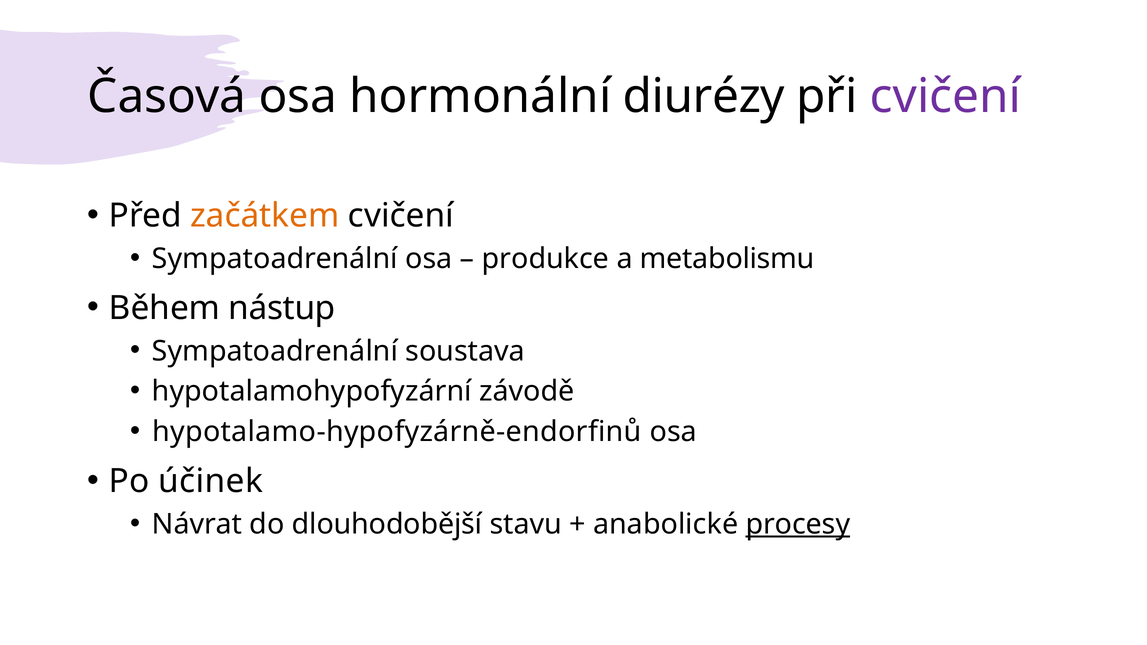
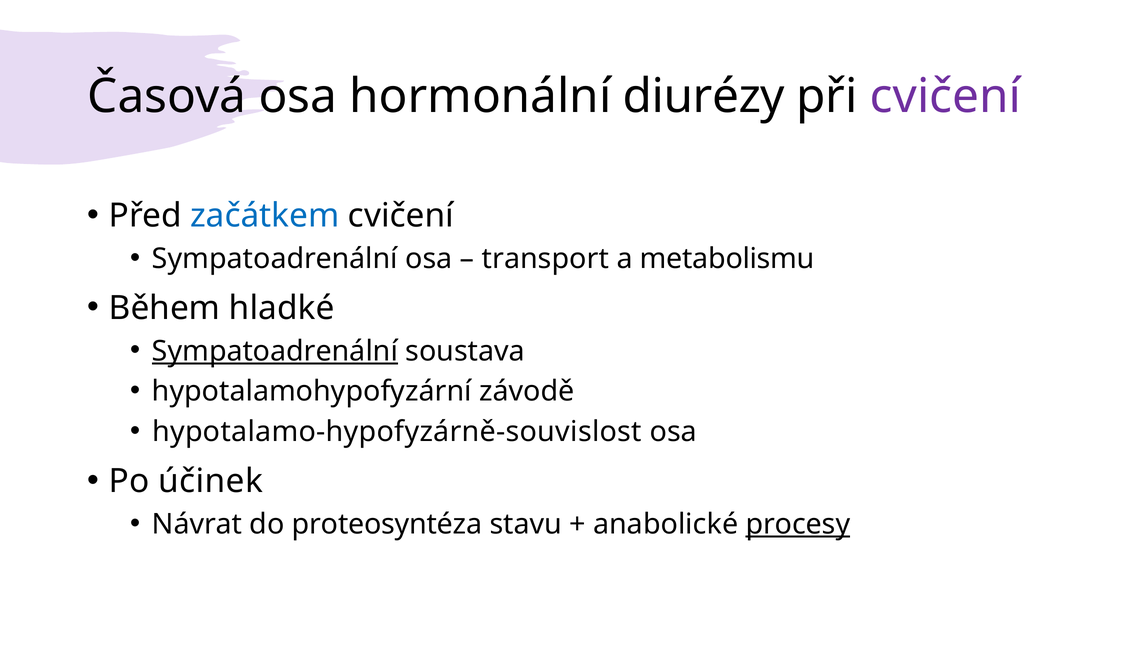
začátkem colour: orange -> blue
produkce: produkce -> transport
nástup: nástup -> hladké
Sympatoadrenální at (275, 351) underline: none -> present
hypotalamo-hypofyzárně-endorfinů: hypotalamo-hypofyzárně-endorfinů -> hypotalamo-hypofyzárně-souvislost
dlouhodobější: dlouhodobější -> proteosyntéza
